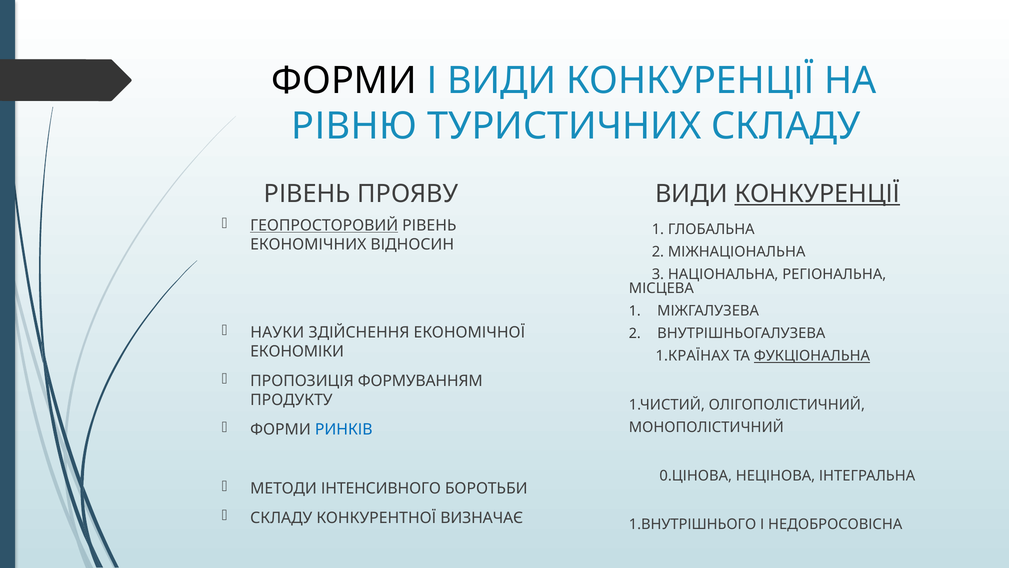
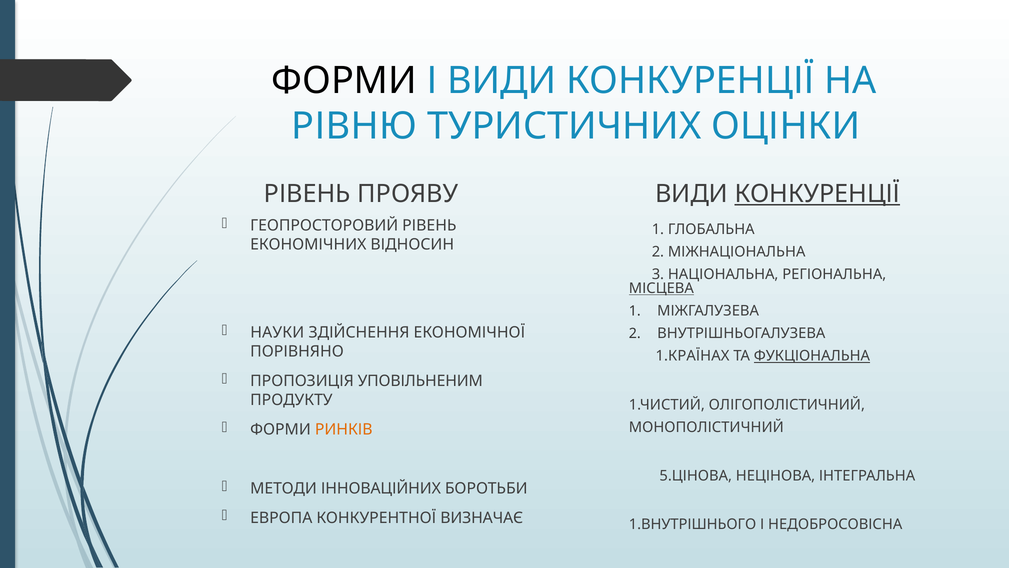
ТУРИСТИЧНИХ СКЛАДУ: СКЛАДУ -> ОЦІНКИ
ГЕОПРОСТОРОВИЙ underline: present -> none
МІСЦЕВА underline: none -> present
ЕКОНОМІКИ: ЕКОНОМІКИ -> ПОРІВНЯНО
ФОРМУВАННЯМ: ФОРМУВАННЯМ -> УПОВІЛЬНЕНИМ
РИНКІВ colour: blue -> orange
0.ЦІНОВА: 0.ЦІНОВА -> 5.ЦІНОВА
ІНТЕНСИВНОГО: ІНТЕНСИВНОГО -> ІННОВАЦІЙНИХ
СКЛАДУ at (281, 518): СКЛАДУ -> ЕВРОПА
